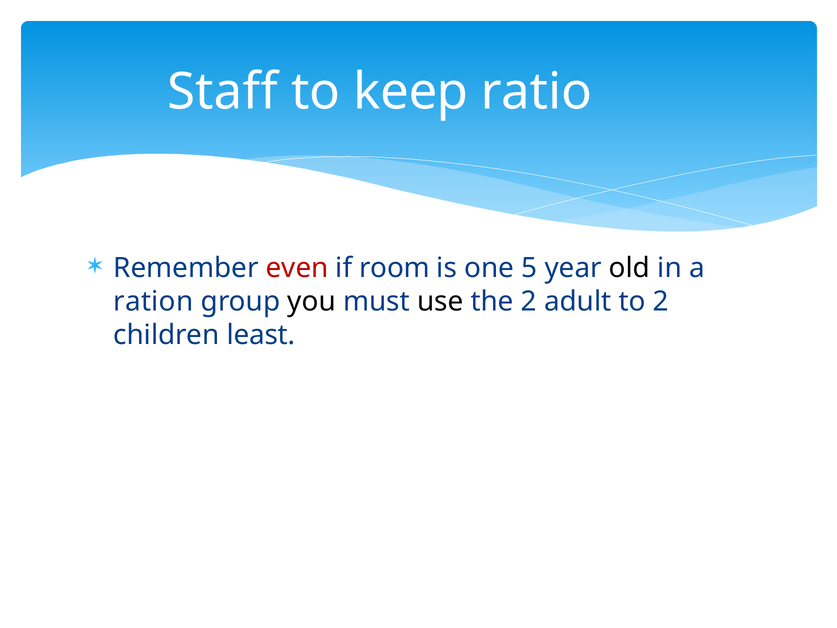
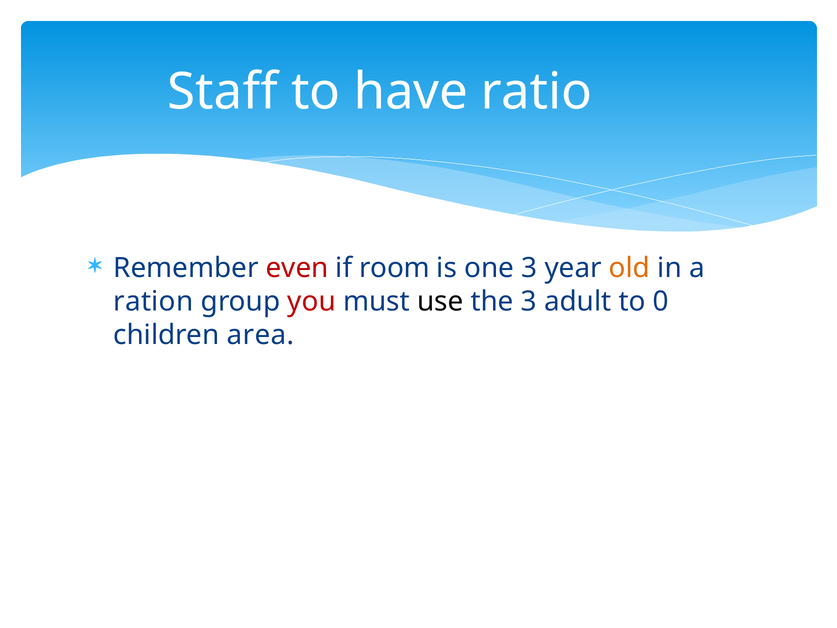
keep: keep -> have
one 5: 5 -> 3
old colour: black -> orange
you colour: black -> red
the 2: 2 -> 3
to 2: 2 -> 0
least: least -> area
